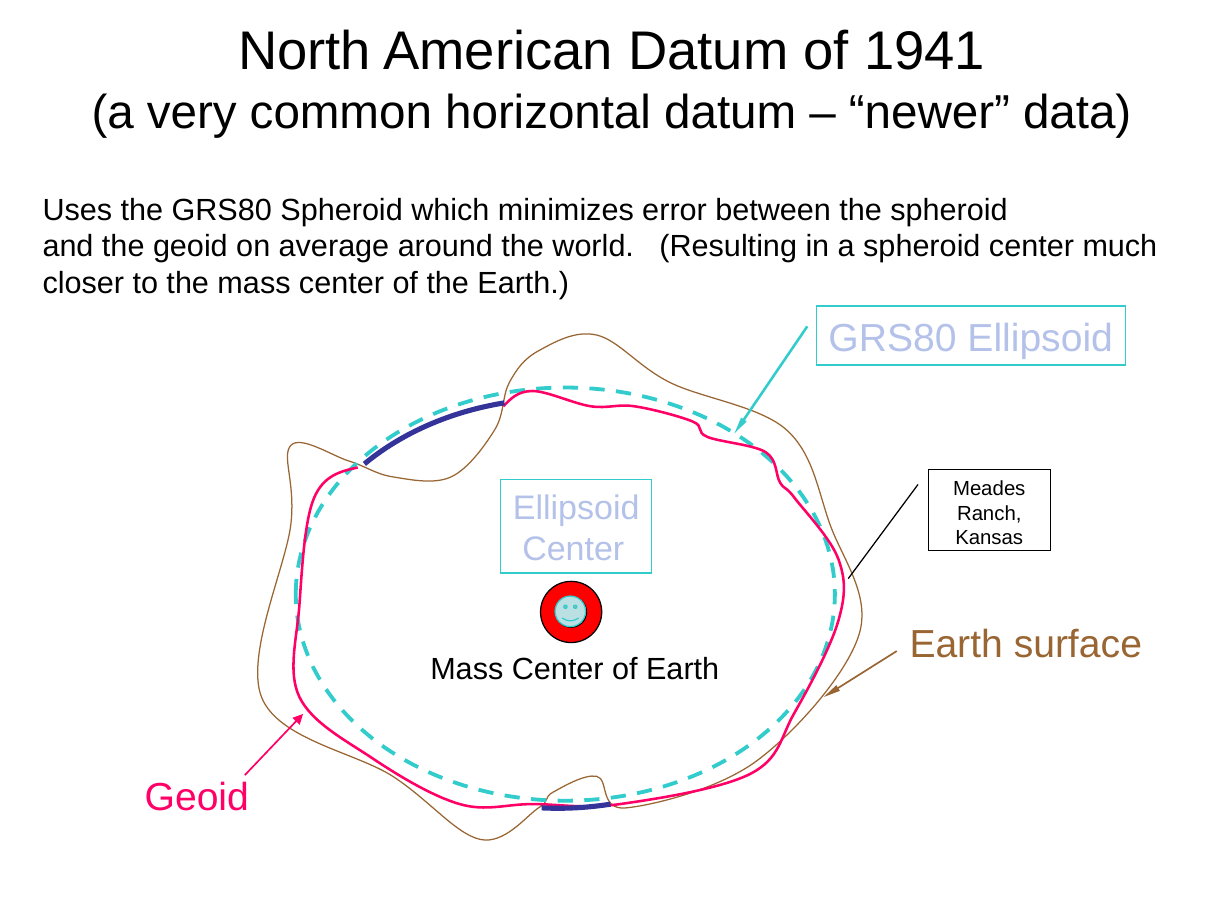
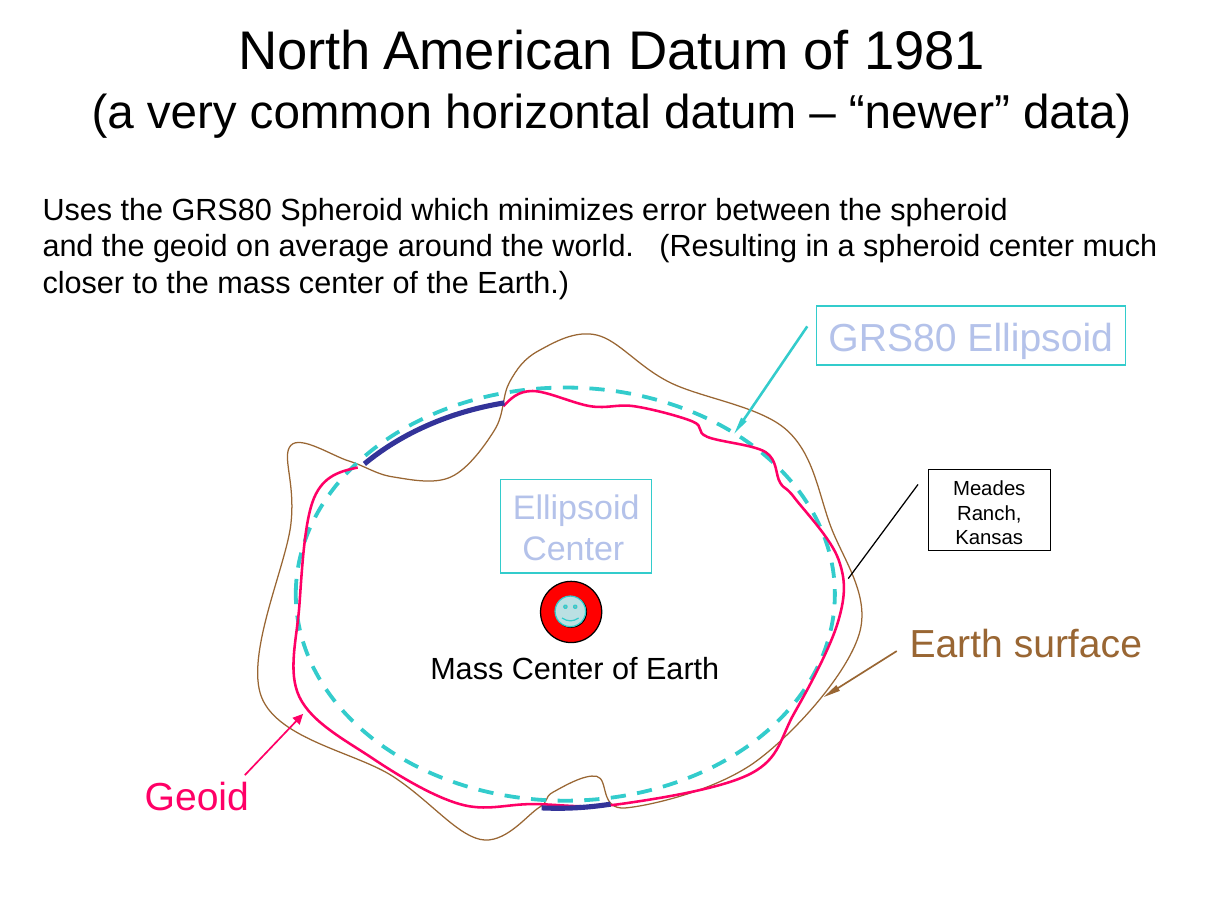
1941: 1941 -> 1981
